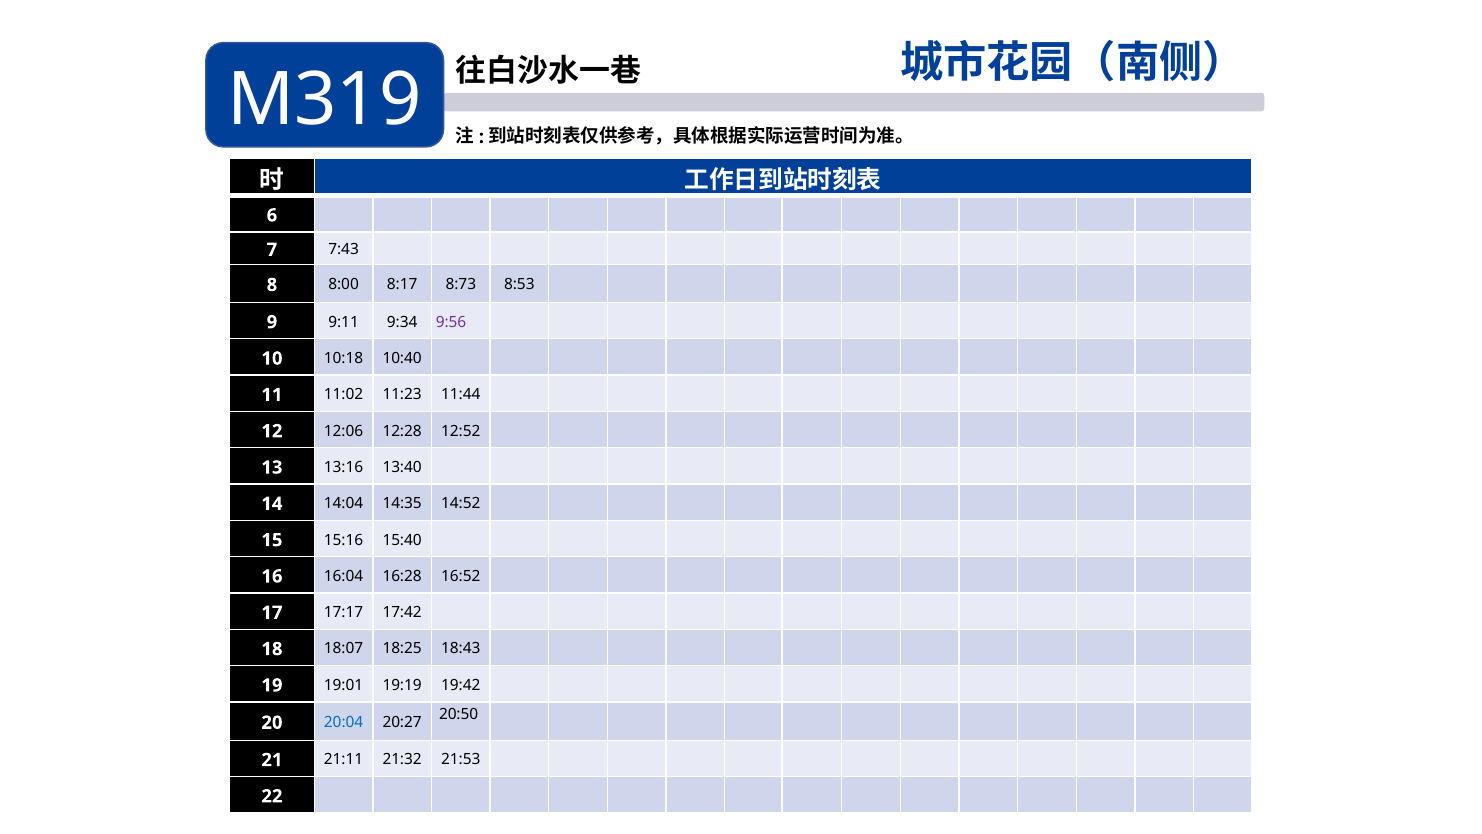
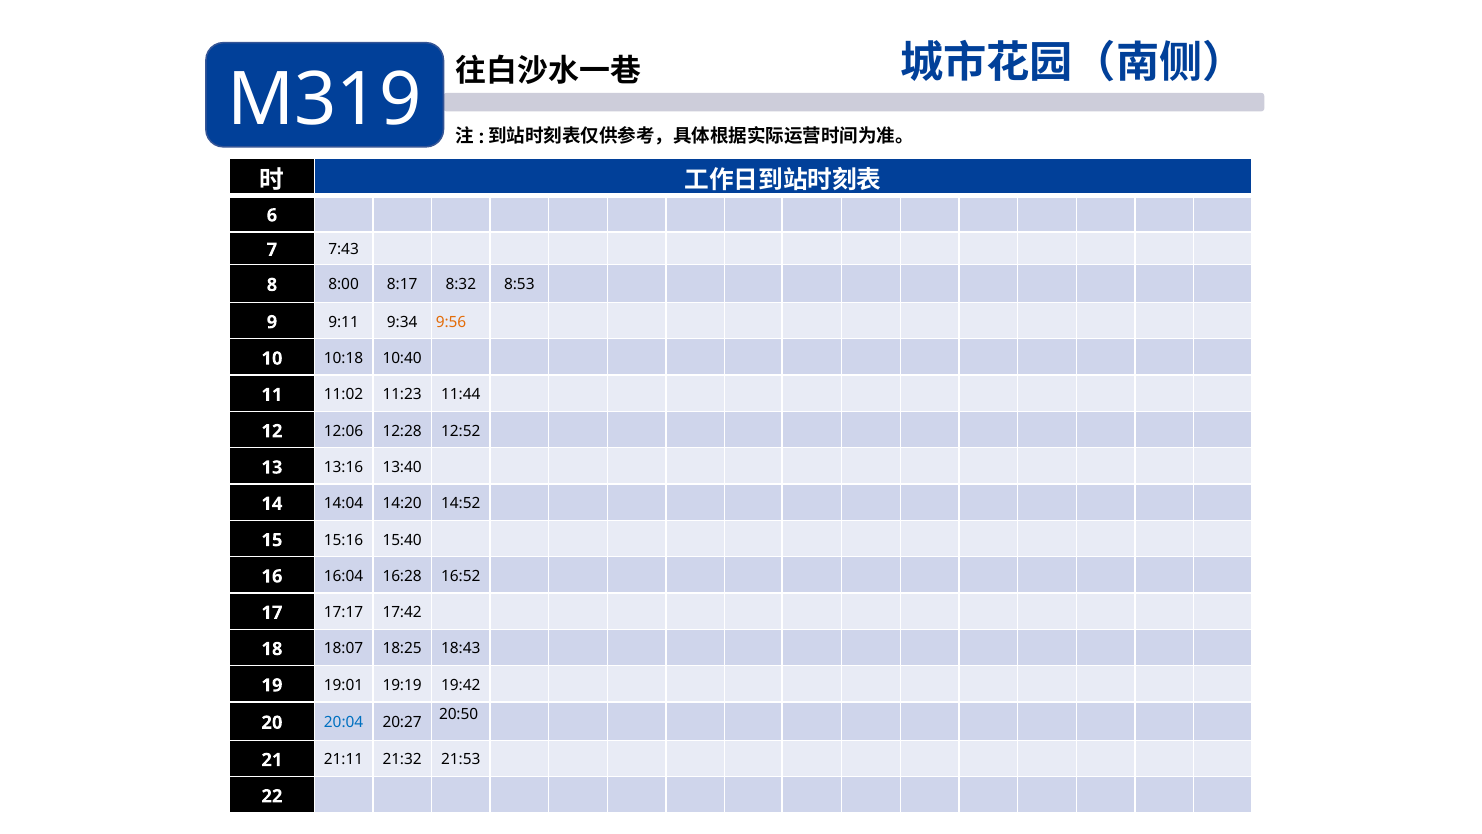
8:73: 8:73 -> 8:32
9:56 colour: purple -> orange
14:35: 14:35 -> 14:20
